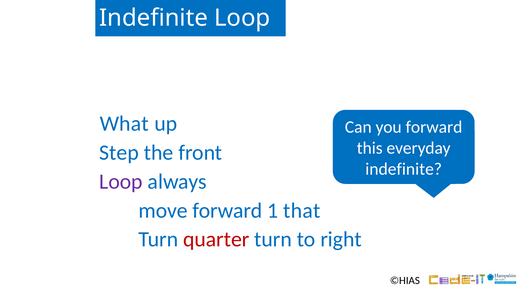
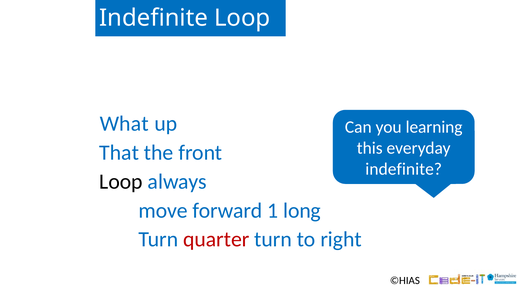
you forward: forward -> learning
Step: Step -> That
Loop at (121, 182) colour: purple -> black
that: that -> long
